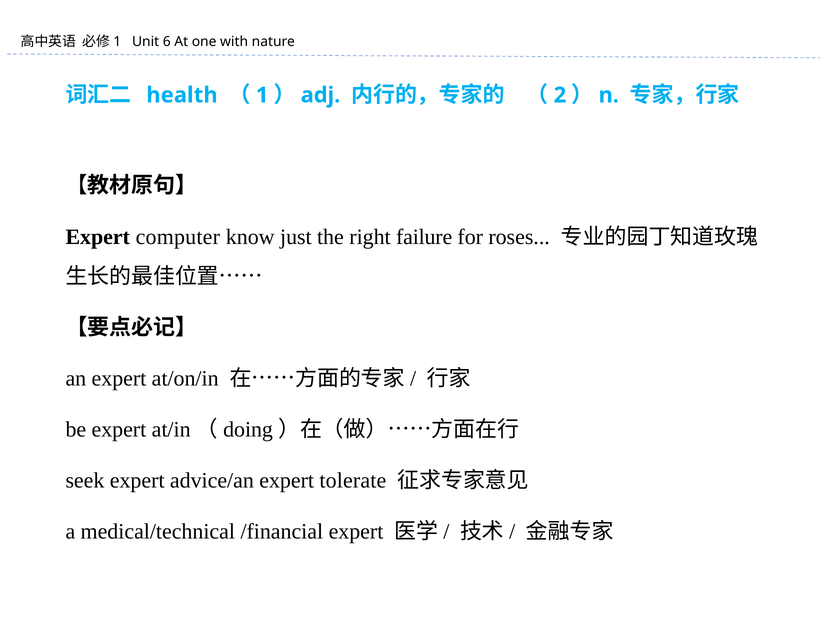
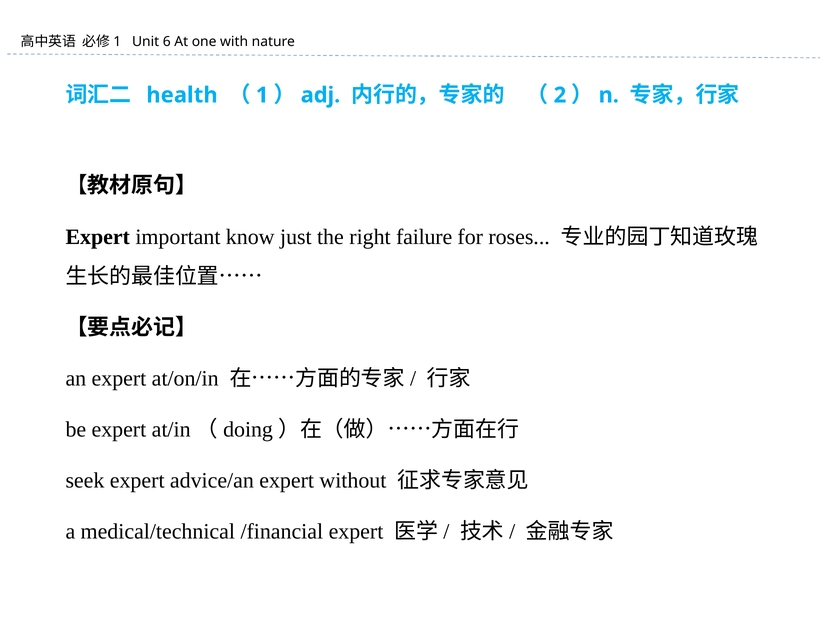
computer: computer -> important
tolerate: tolerate -> without
